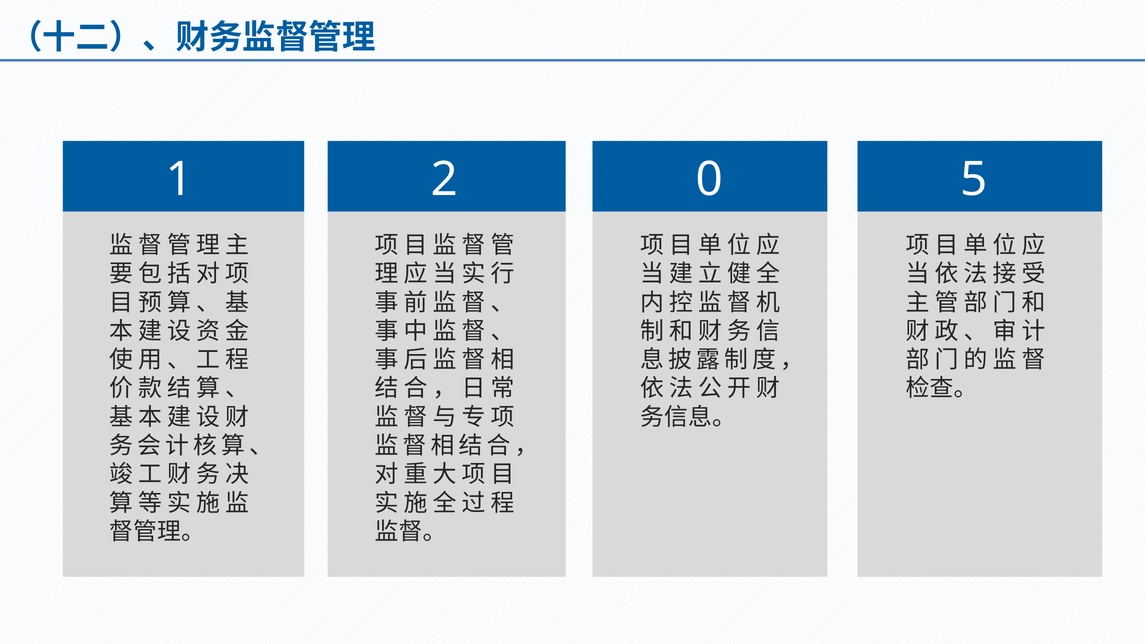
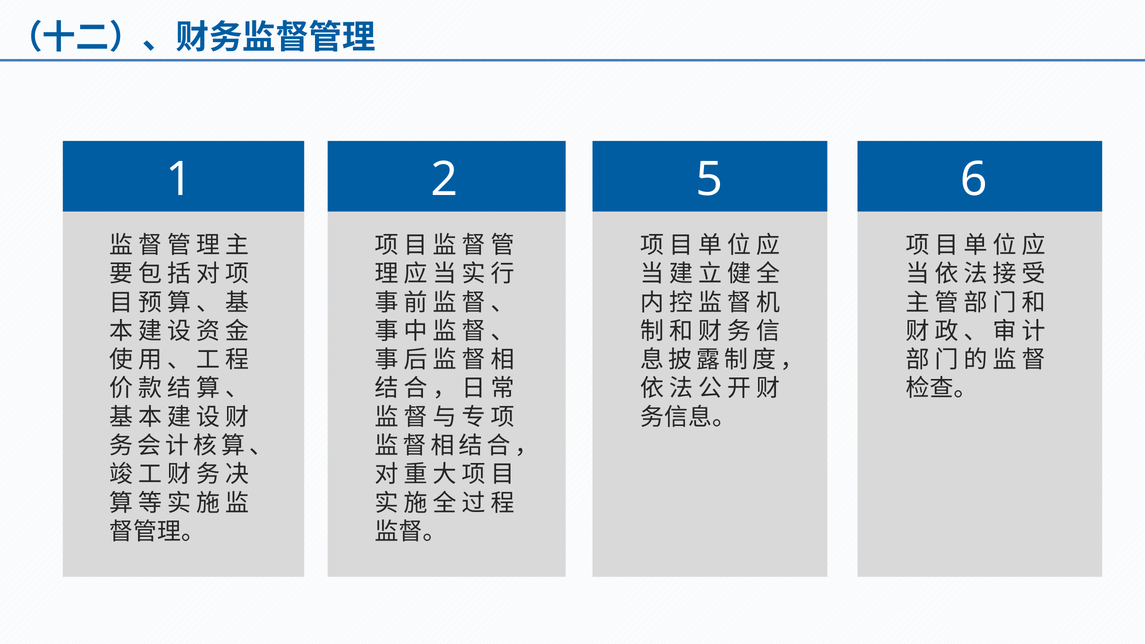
0: 0 -> 5
5: 5 -> 6
